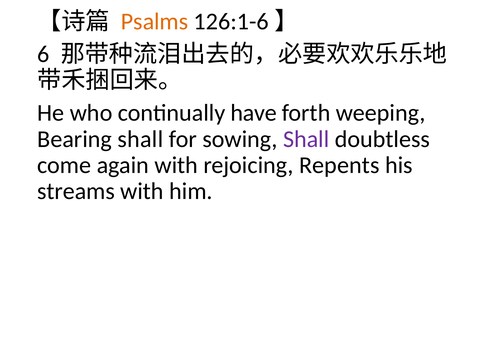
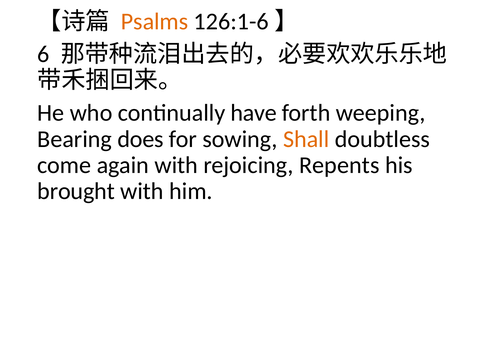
Bearing shall: shall -> does
Shall at (306, 139) colour: purple -> orange
streams: streams -> brought
